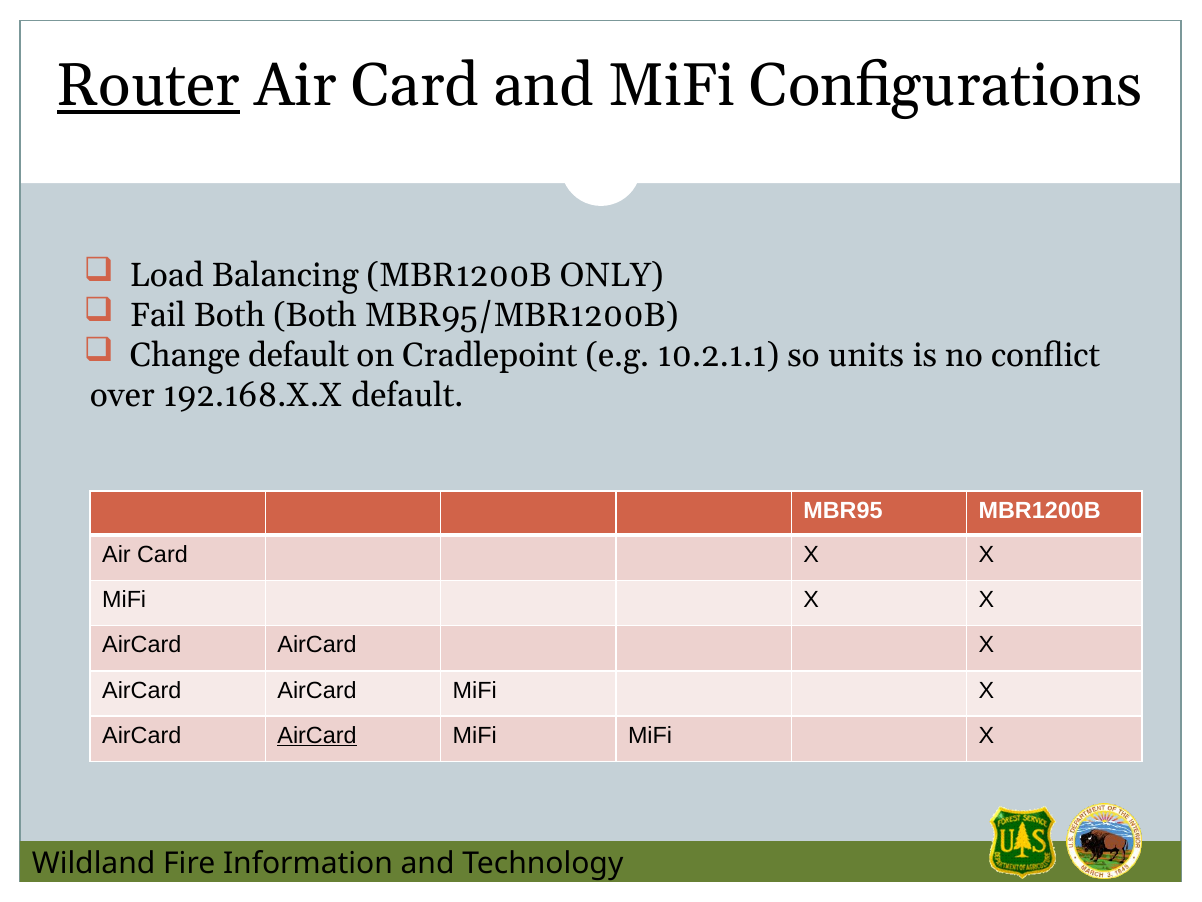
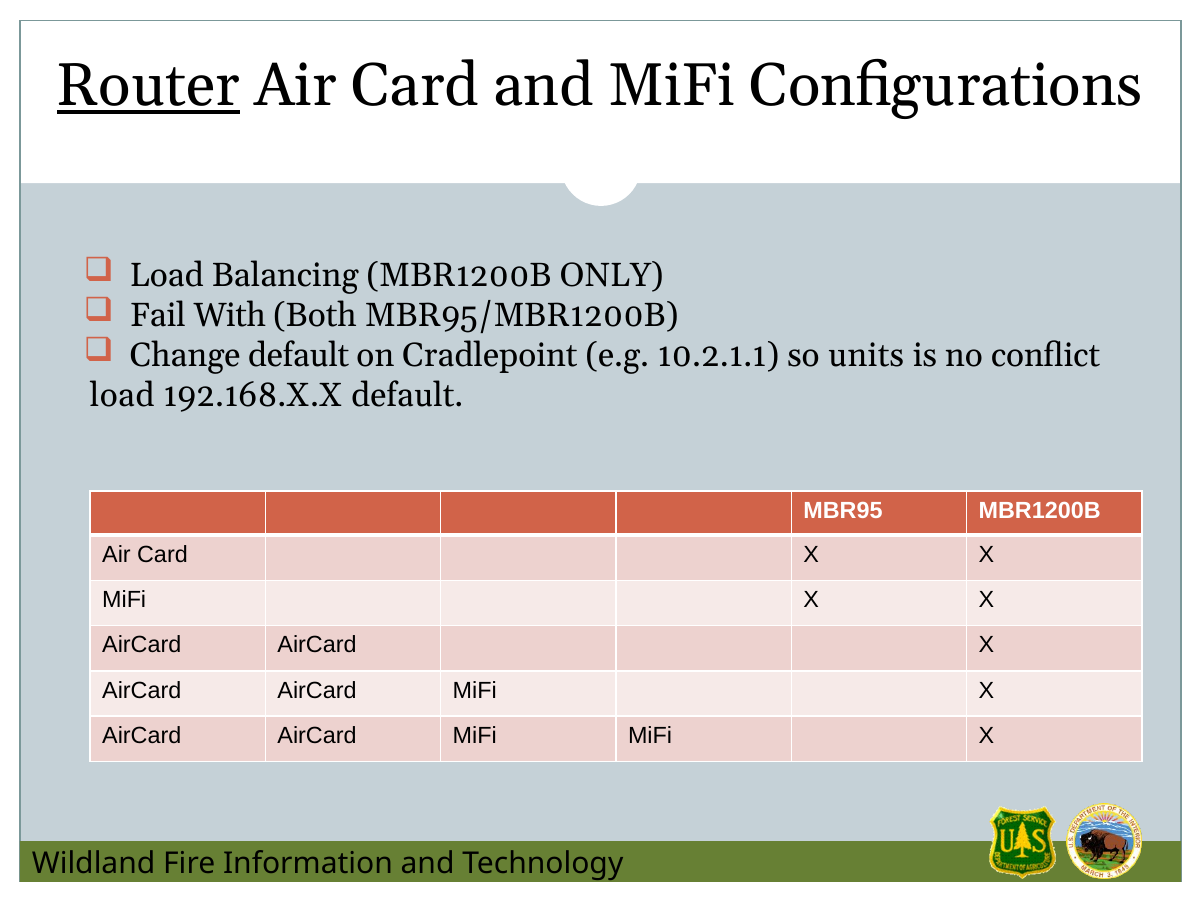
Fail Both: Both -> With
over at (122, 396): over -> load
AirCard at (317, 735) underline: present -> none
